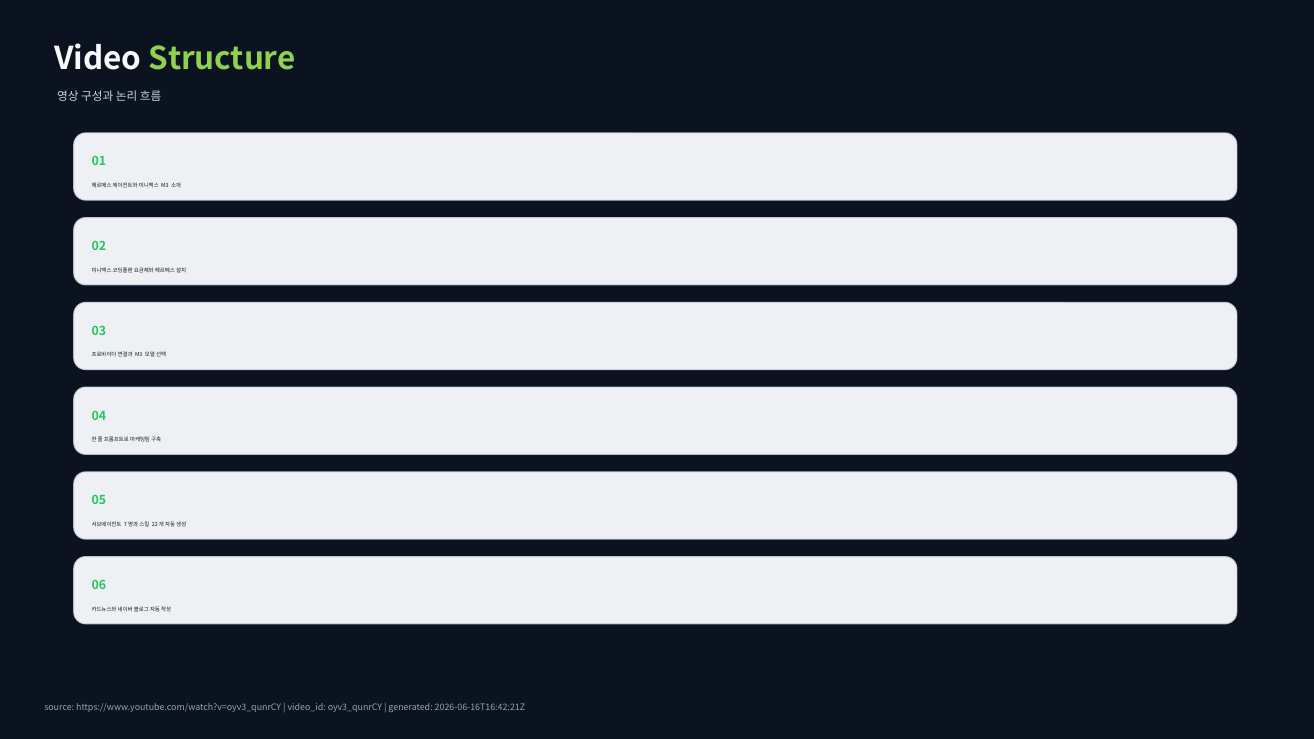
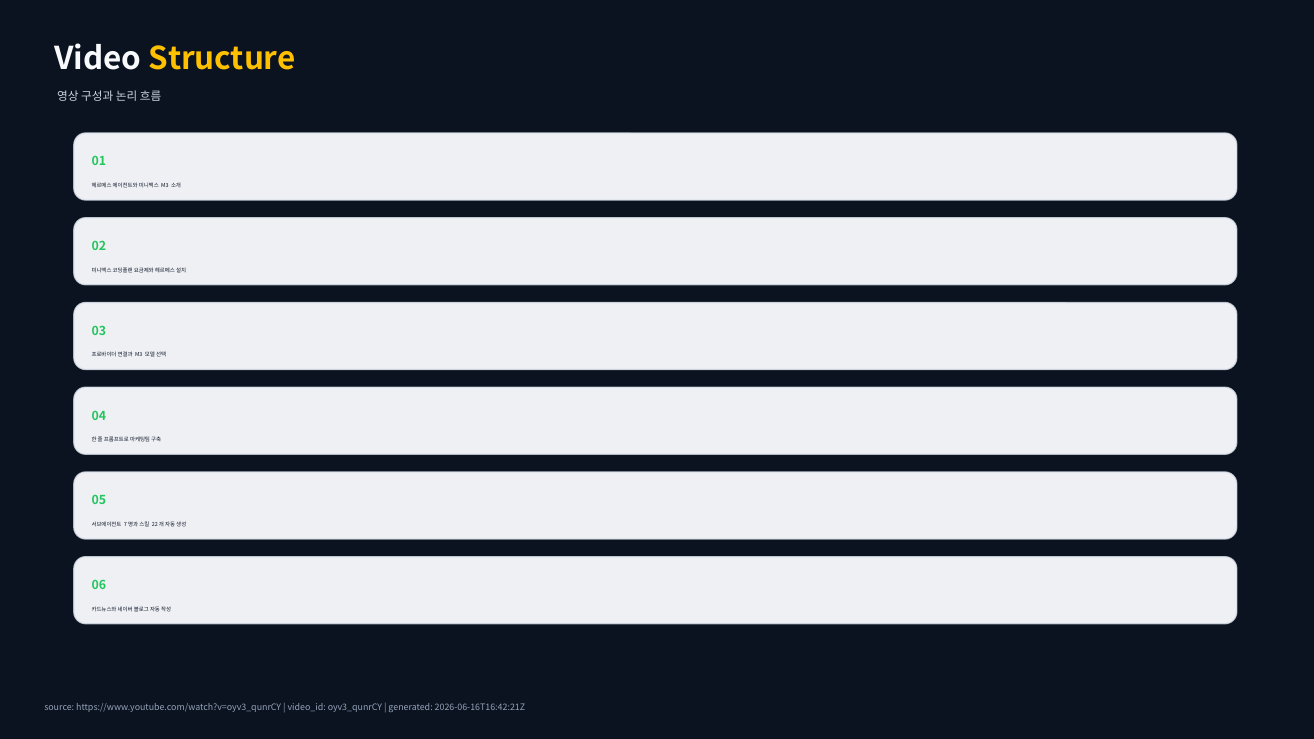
Structure colour: light green -> yellow
